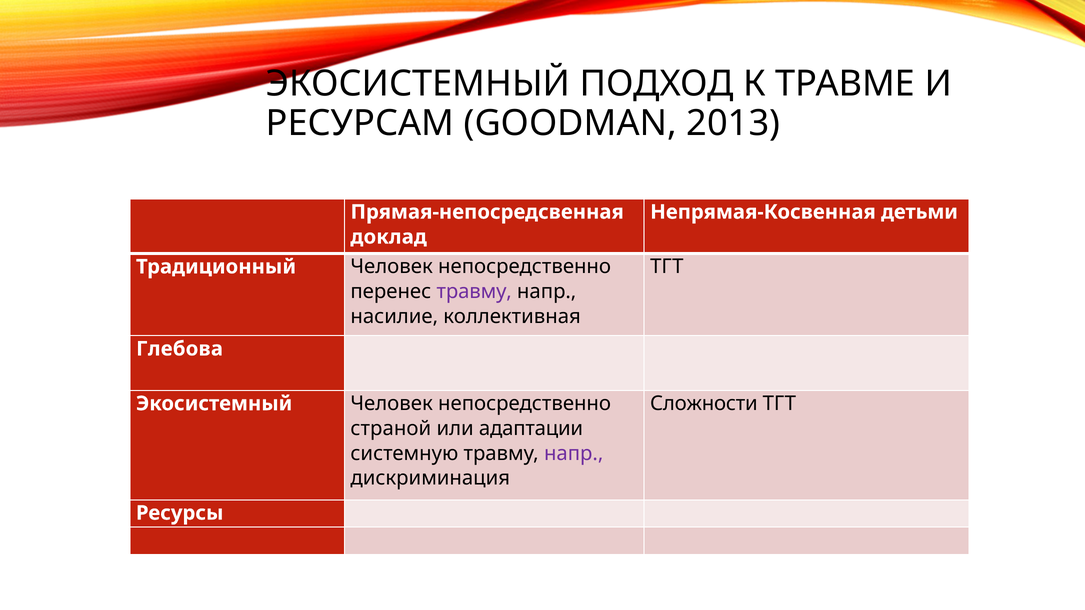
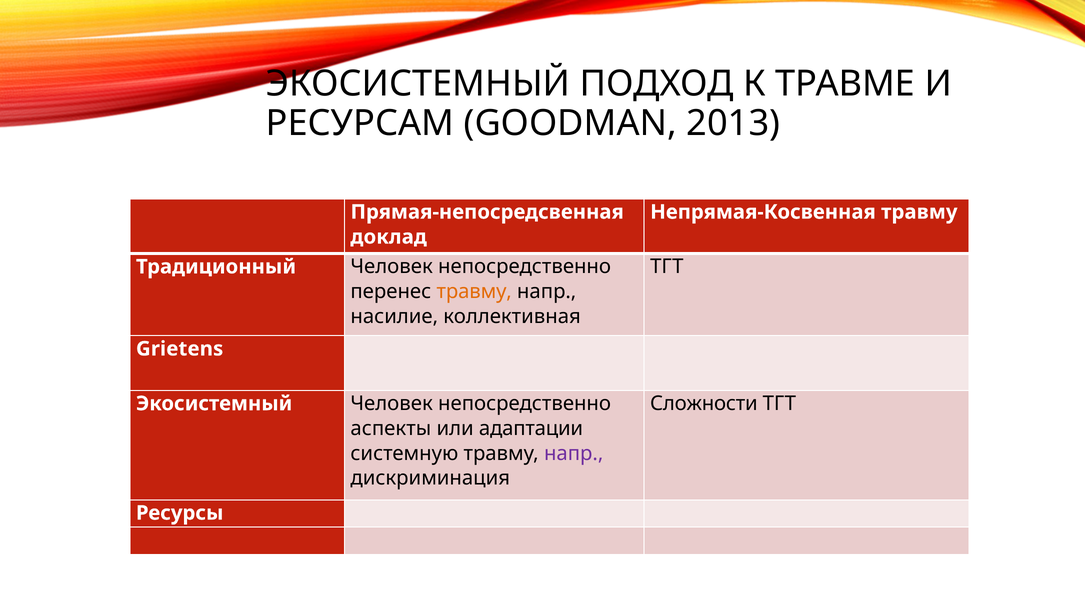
Непрямая-Косвенная детьми: детьми -> травму
травму at (474, 292) colour: purple -> orange
Глебова: Глебова -> Grietens
страной: страной -> аспекты
